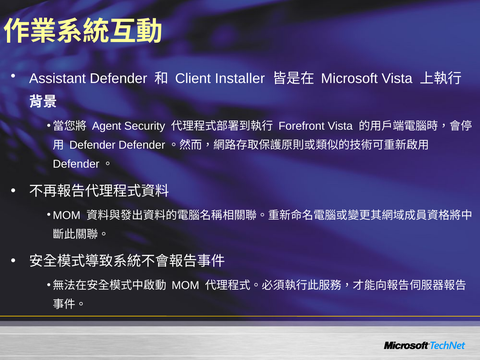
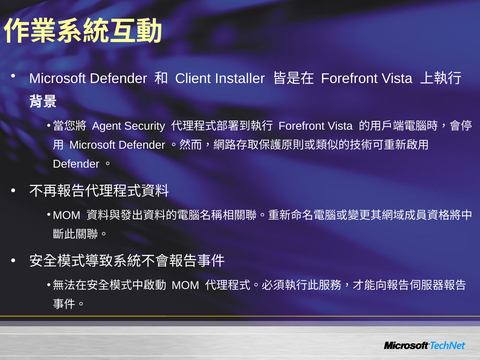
Assistant at (58, 78): Assistant -> Microsoft
Microsoft at (349, 78): Microsoft -> Forefront
Defender at (92, 145): Defender -> Microsoft
